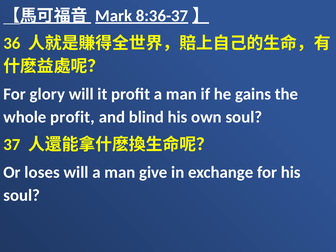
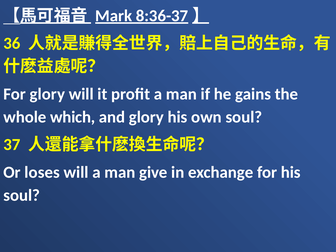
whole profit: profit -> which
and blind: blind -> glory
